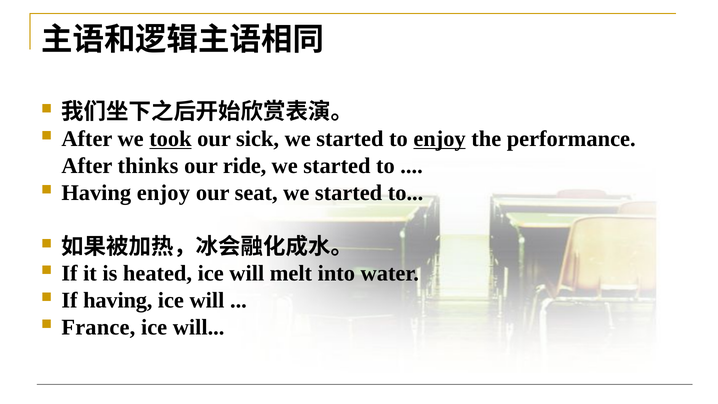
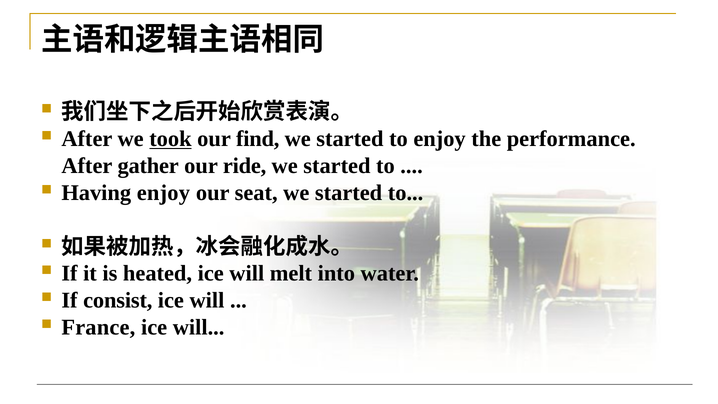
sick: sick -> find
enjoy at (440, 139) underline: present -> none
thinks: thinks -> gather
If having: having -> consist
